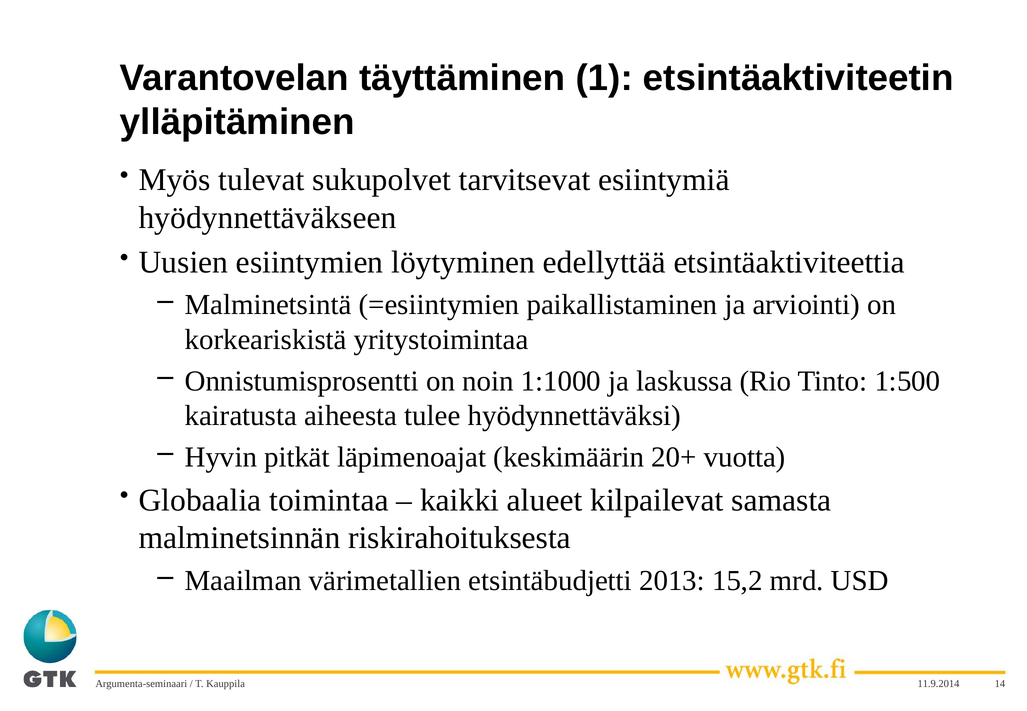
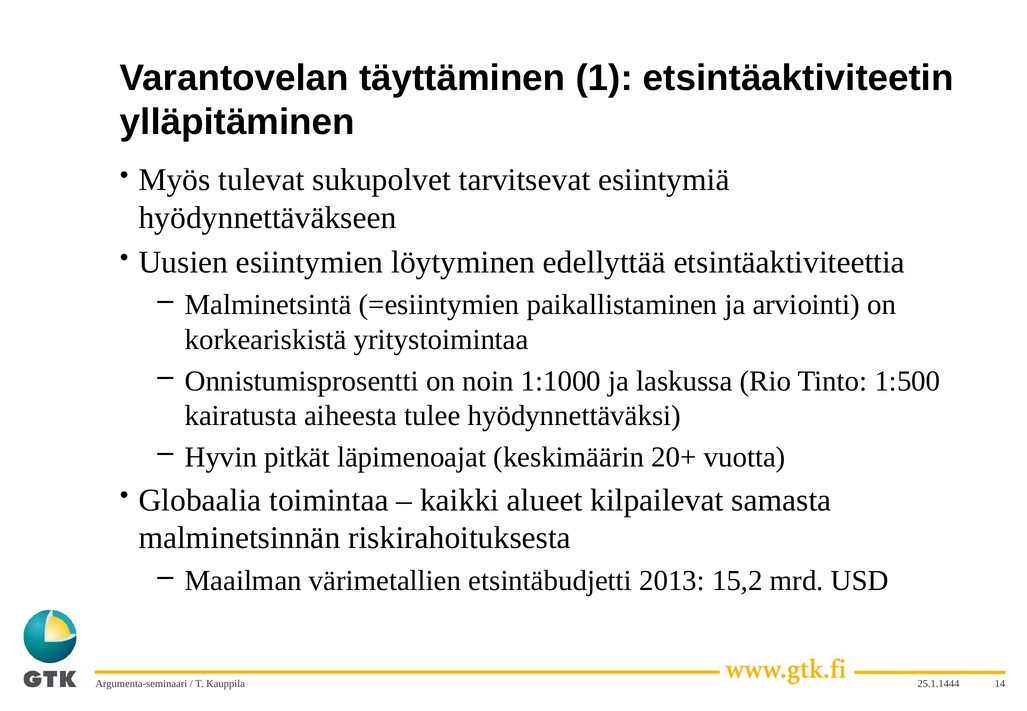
11.9.2014: 11.9.2014 -> 25.1.1444
